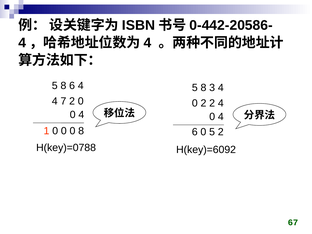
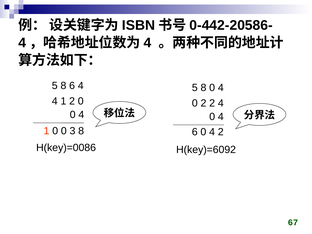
8 3: 3 -> 0
7 at (63, 101): 7 -> 1
0 0 0: 0 -> 3
6 0 5: 5 -> 4
H(key)=0788: H(key)=0788 -> H(key)=0086
